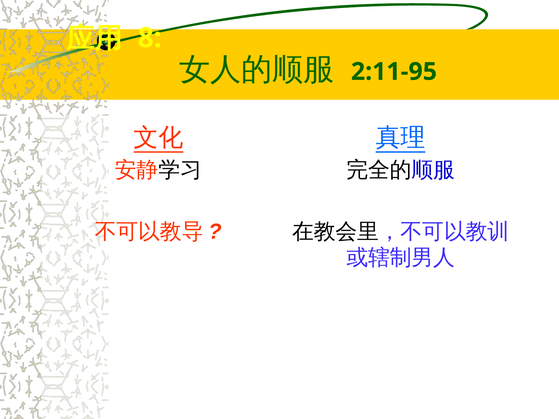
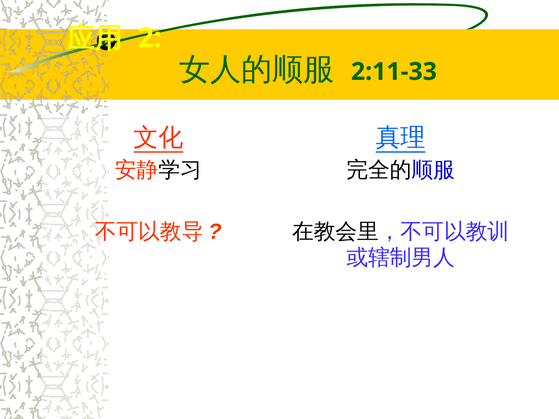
8: 8 -> 2
2:11-95: 2:11-95 -> 2:11-33
